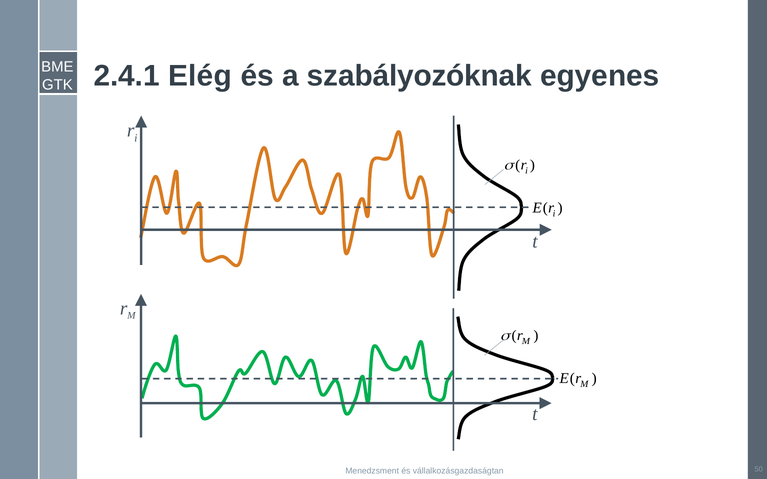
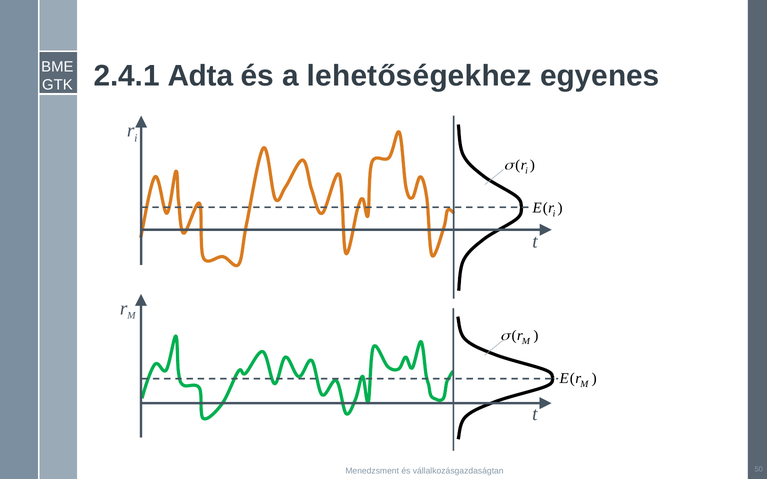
Elég: Elég -> Adta
szabályozóknak: szabályozóknak -> lehetőségekhez
